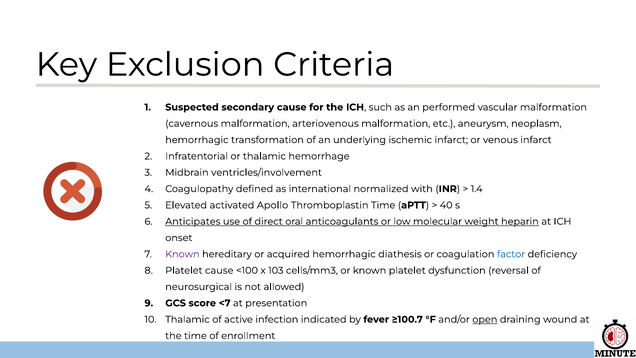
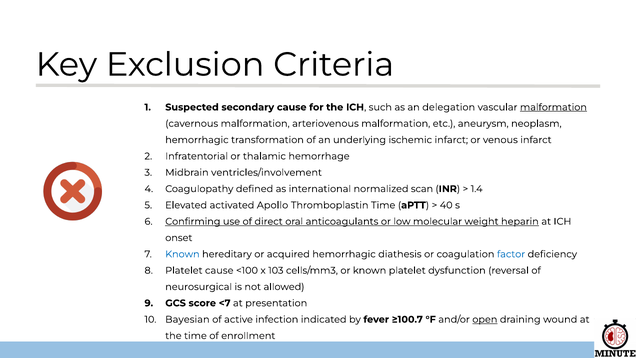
performed: performed -> delegation
malformation at (553, 107) underline: none -> present
with: with -> scan
Anticipates: Anticipates -> Confirming
Known at (182, 254) colour: purple -> blue
Thalamic at (187, 319): Thalamic -> Bayesian
